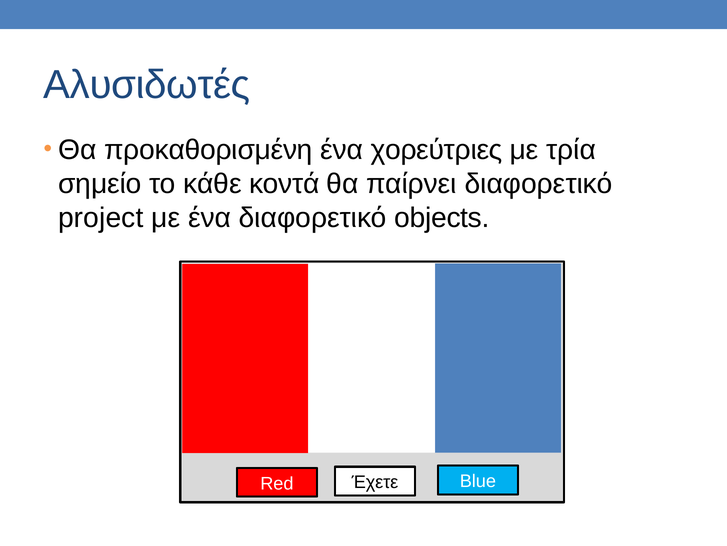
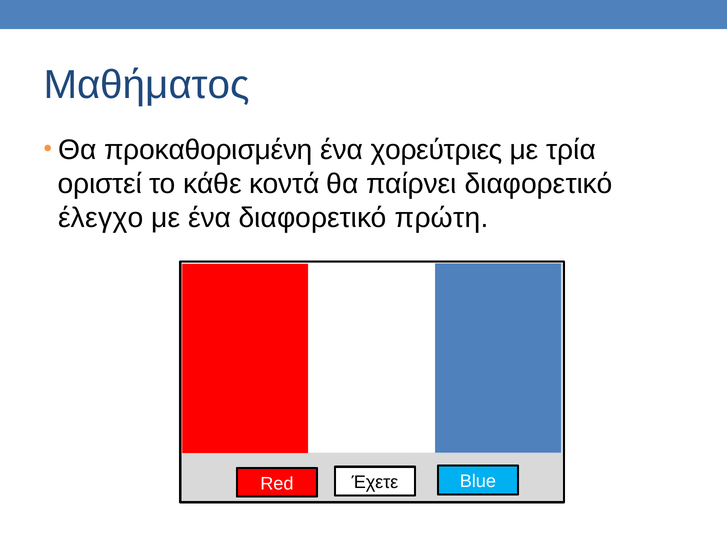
Αλυσιδωτές: Αλυσιδωτές -> Μαθήματος
σημείο: σημείο -> οριστεί
project: project -> έλεγχο
objects: objects -> πρώτη
